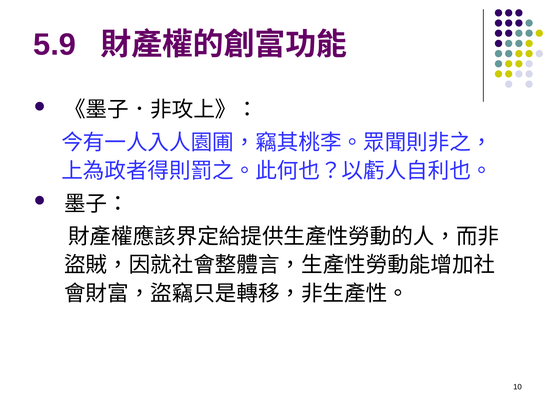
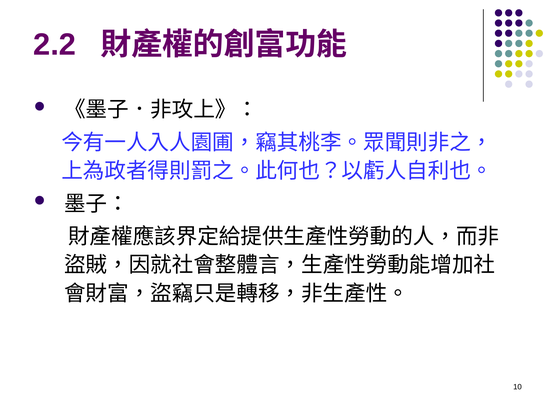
5.9: 5.9 -> 2.2
